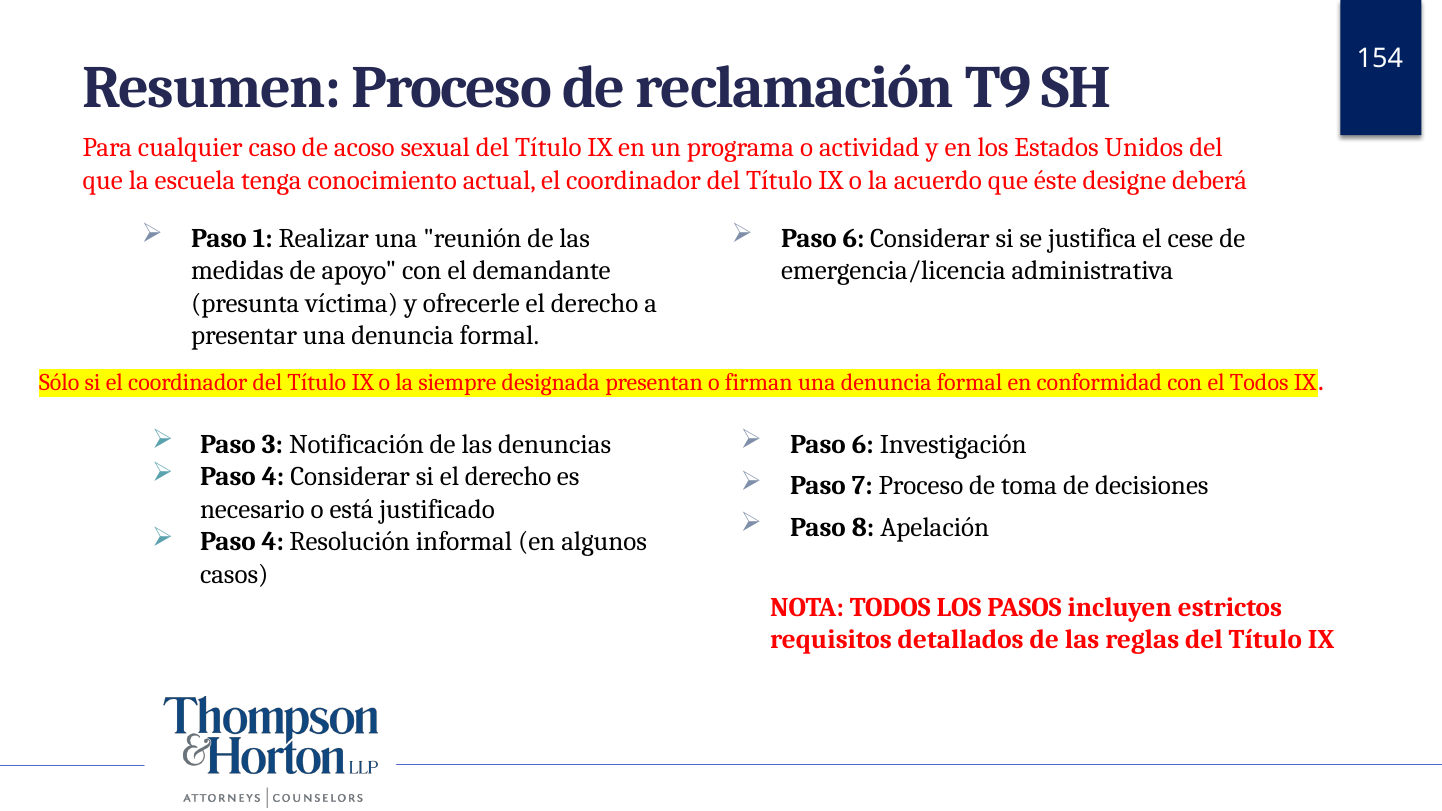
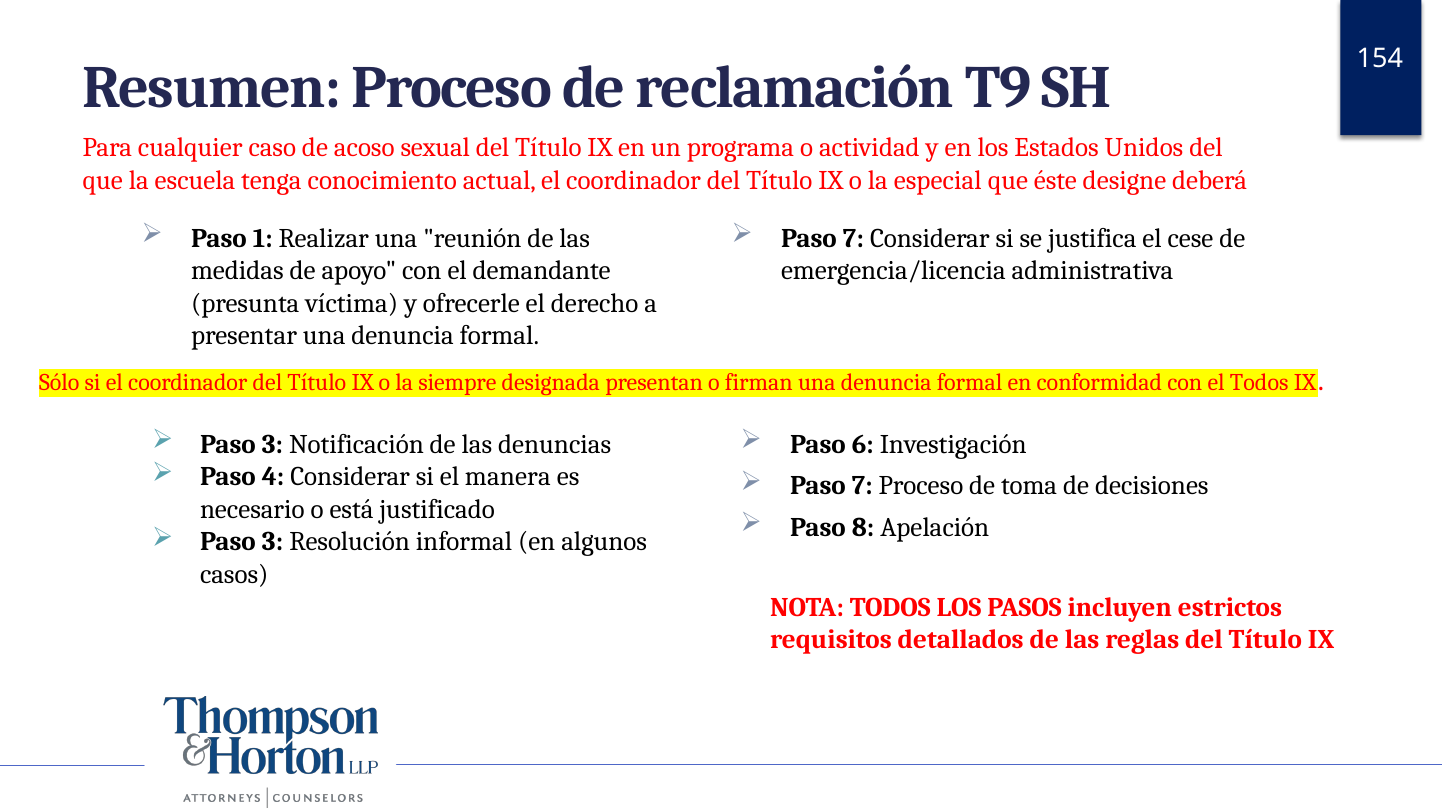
acuerdo: acuerdo -> especial
6 at (854, 238): 6 -> 7
si el derecho: derecho -> manera
4 at (273, 542): 4 -> 3
